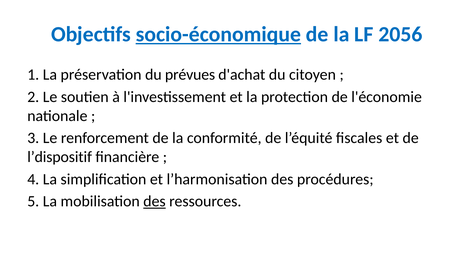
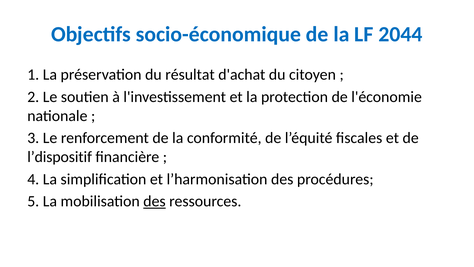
socio-économique underline: present -> none
2056: 2056 -> 2044
prévues: prévues -> résultat
